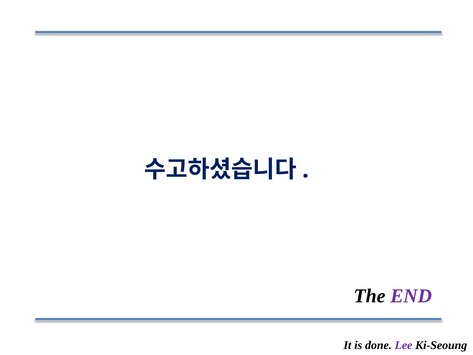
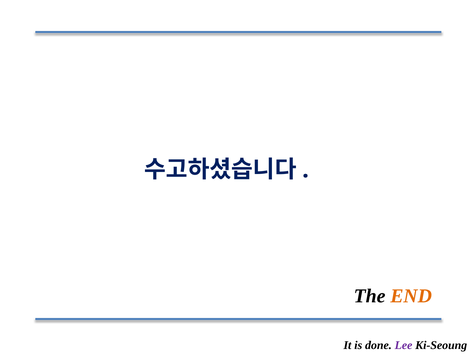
END colour: purple -> orange
